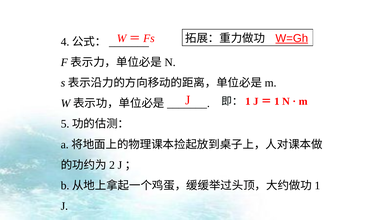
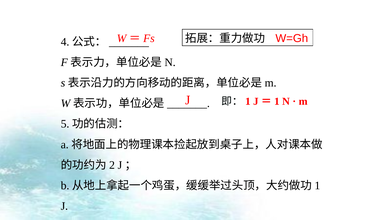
W=Gh underline: present -> none
